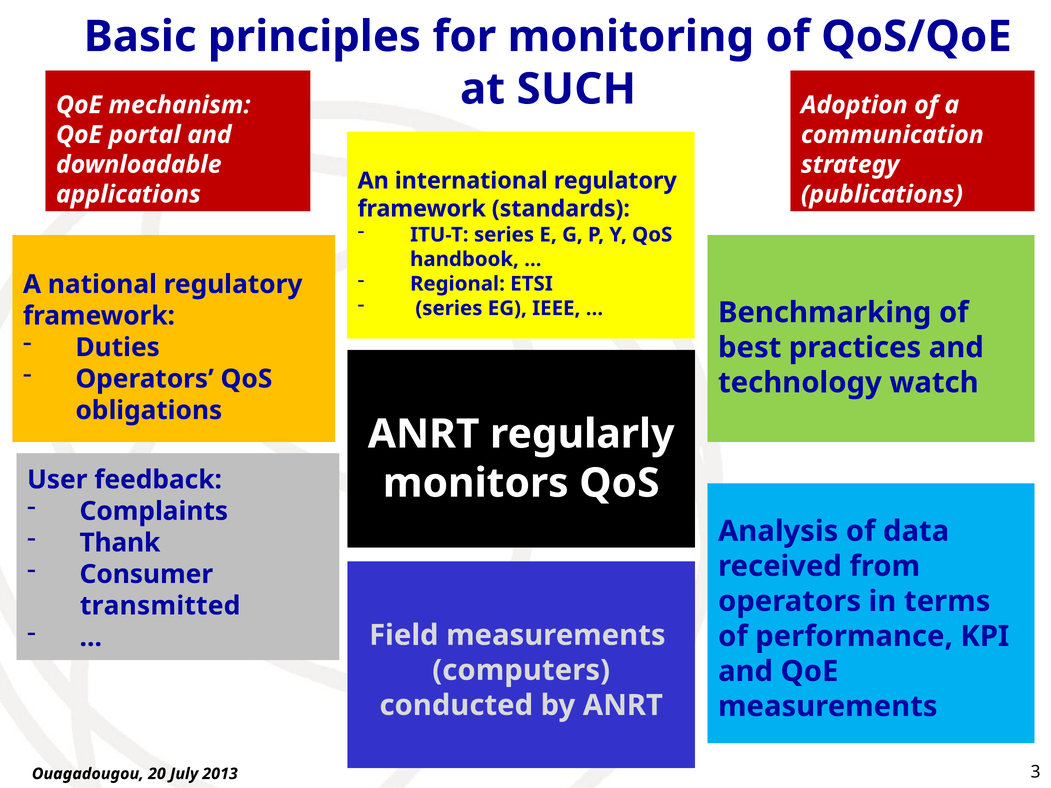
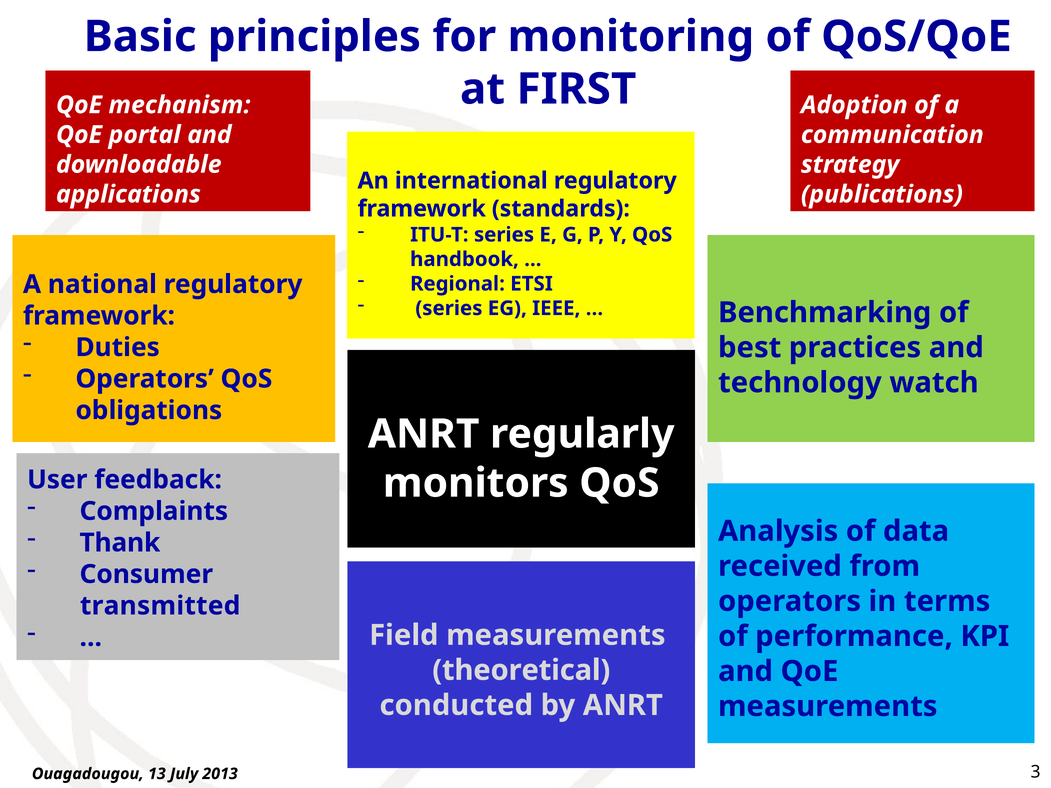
SUCH: SUCH -> FIRST
computers: computers -> theoretical
20: 20 -> 13
